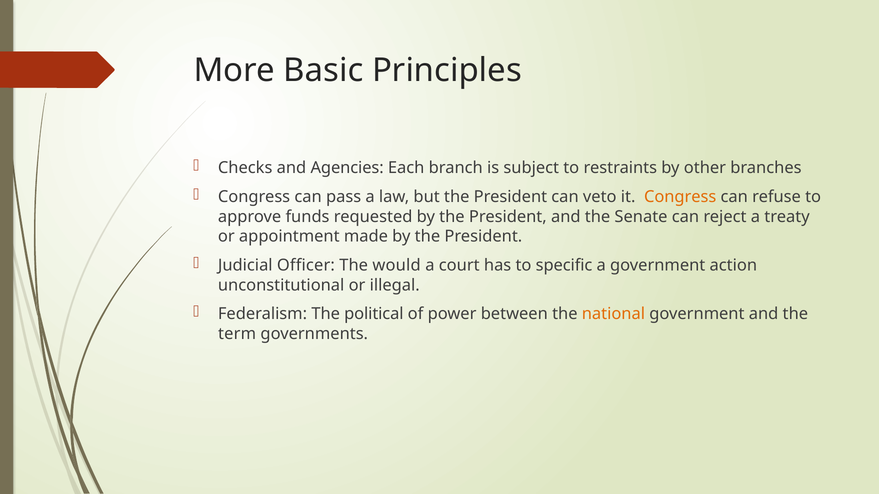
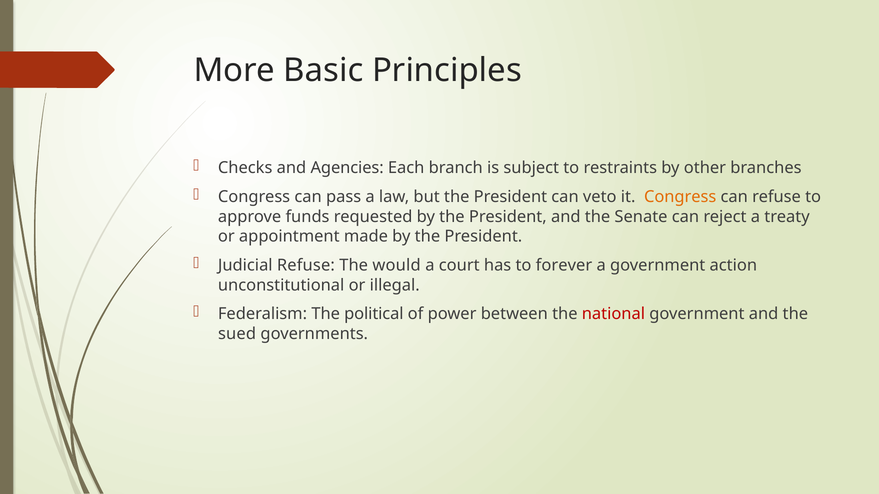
Judicial Officer: Officer -> Refuse
specific: specific -> forever
national colour: orange -> red
term: term -> sued
